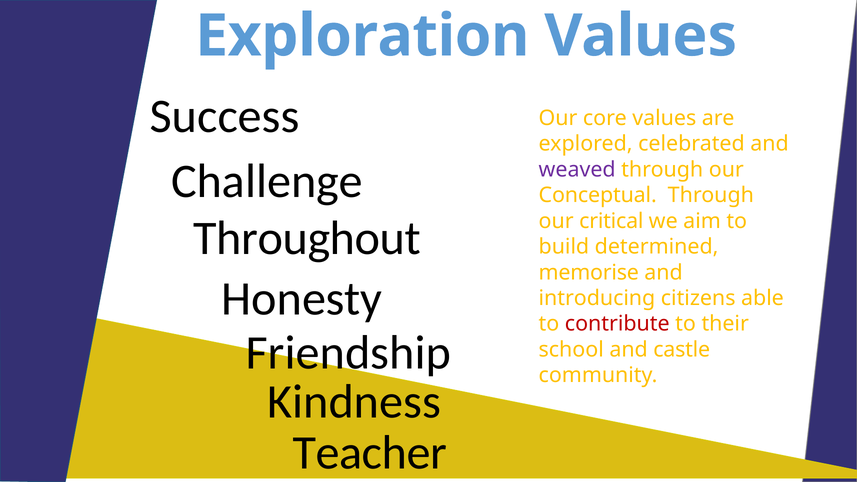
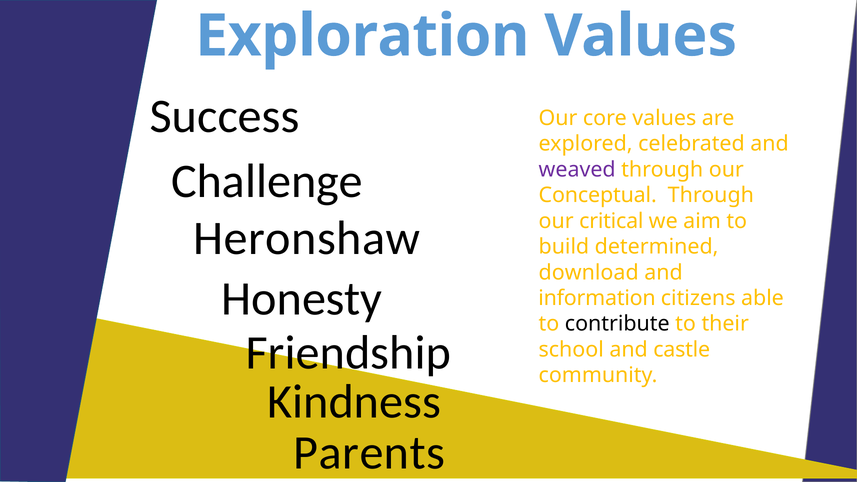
Throughout: Throughout -> Heronshaw
memorise: memorise -> download
introducing: introducing -> information
contribute colour: red -> black
Teacher: Teacher -> Parents
